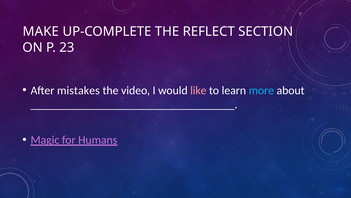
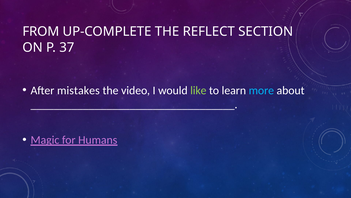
MAKE: MAKE -> FROM
23: 23 -> 37
like colour: pink -> light green
